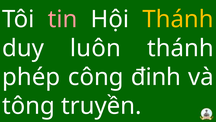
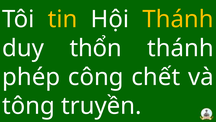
tin colour: pink -> yellow
luôn: luôn -> thổn
đinh: đinh -> chết
